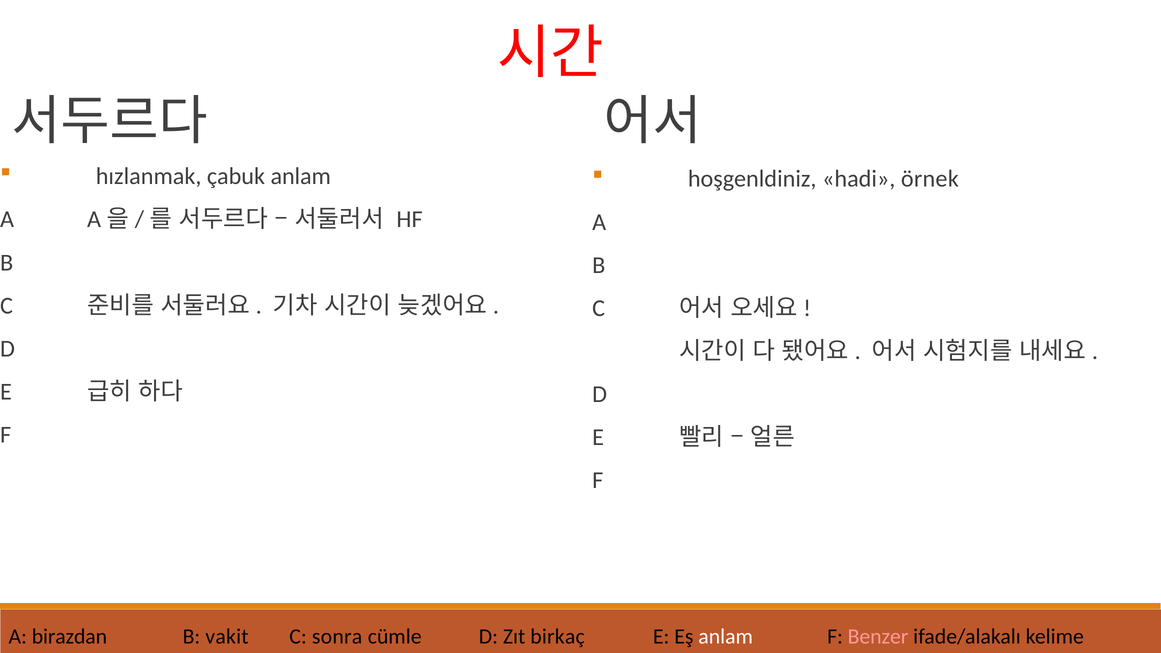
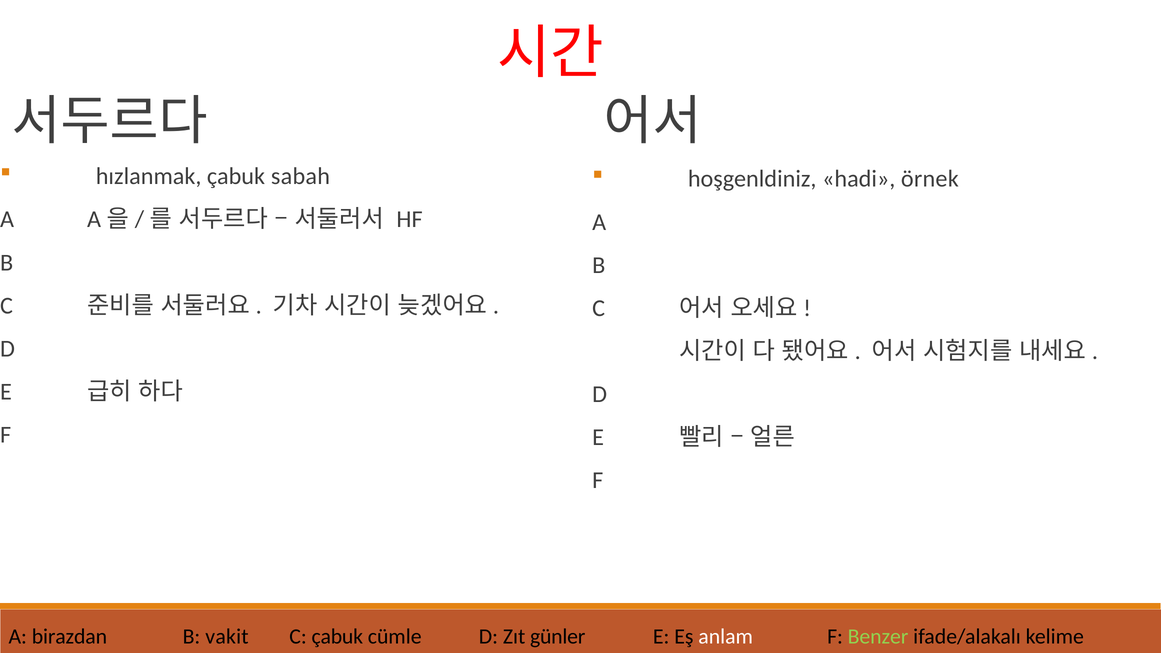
çabuk anlam: anlam -> sabah
C sonra: sonra -> çabuk
birkaç: birkaç -> günler
Benzer colour: pink -> light green
